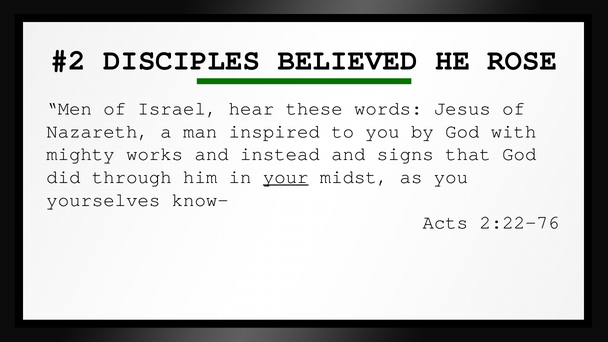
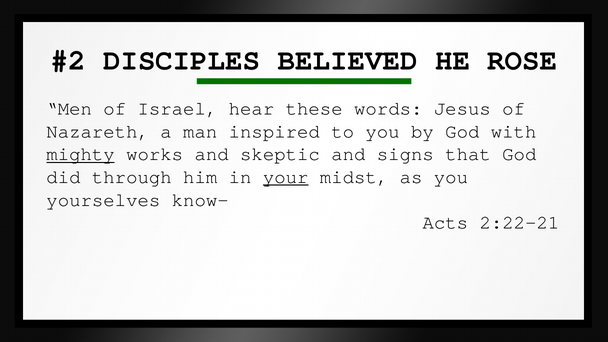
mighty underline: none -> present
instead: instead -> skeptic
2:22-76: 2:22-76 -> 2:22-21
